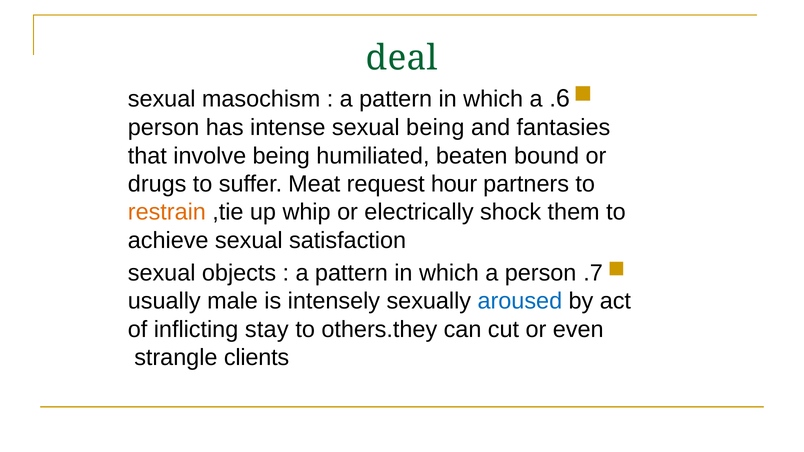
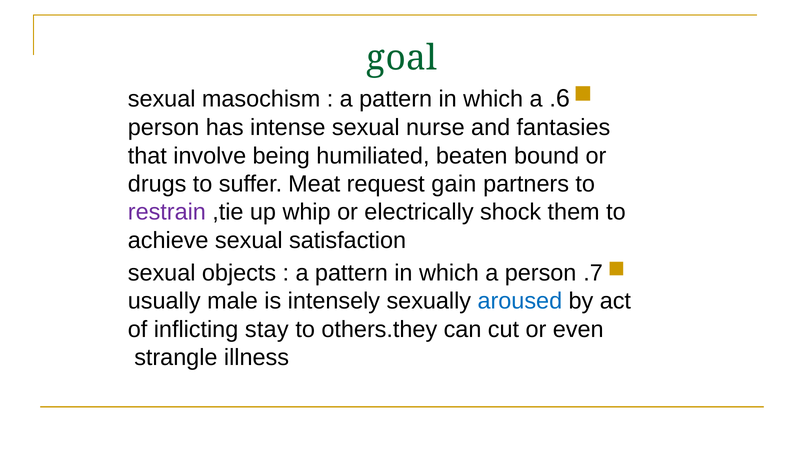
deal: deal -> goal
sexual being: being -> nurse
hour: hour -> gain
restrain colour: orange -> purple
clients: clients -> illness
